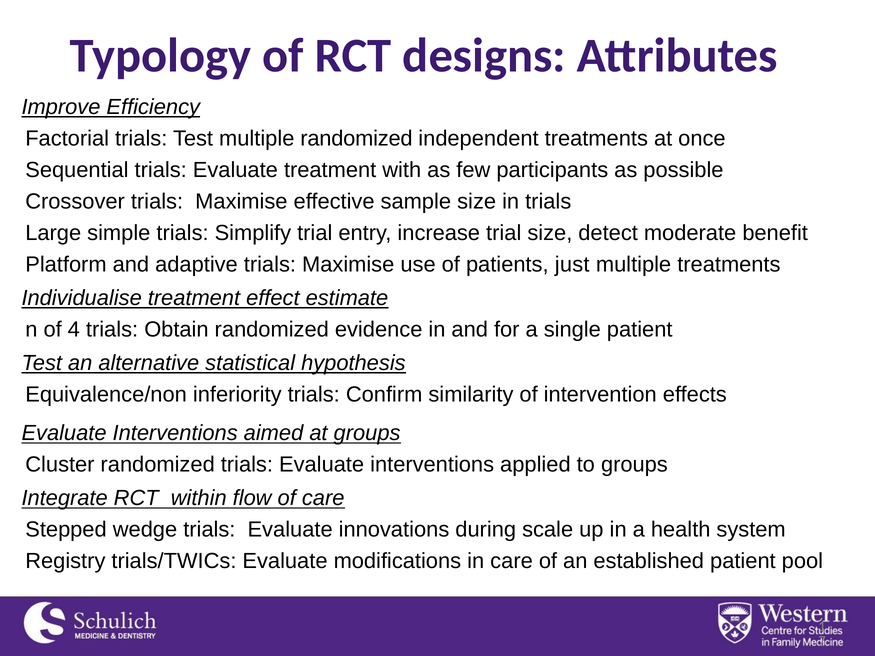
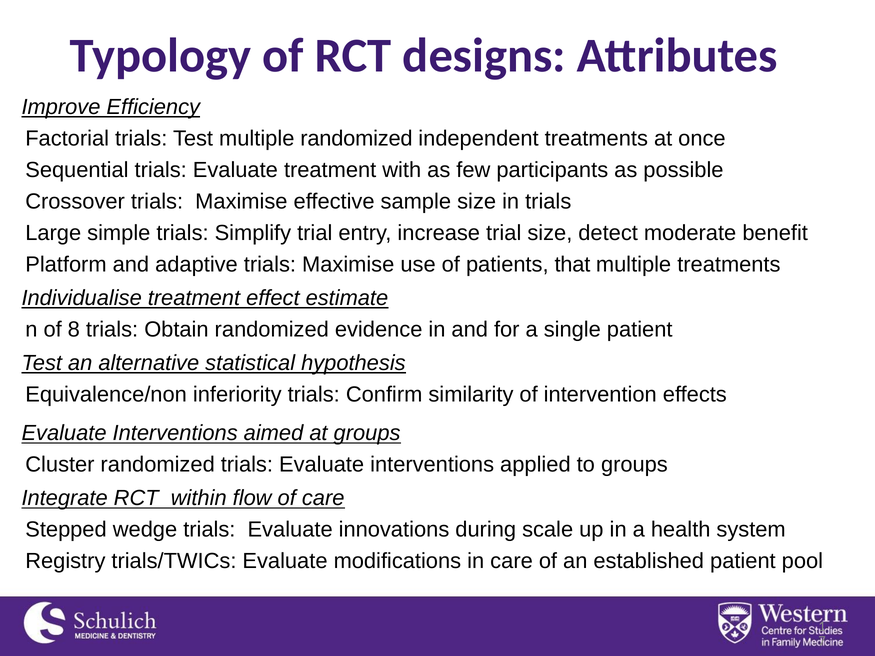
just: just -> that
4: 4 -> 8
